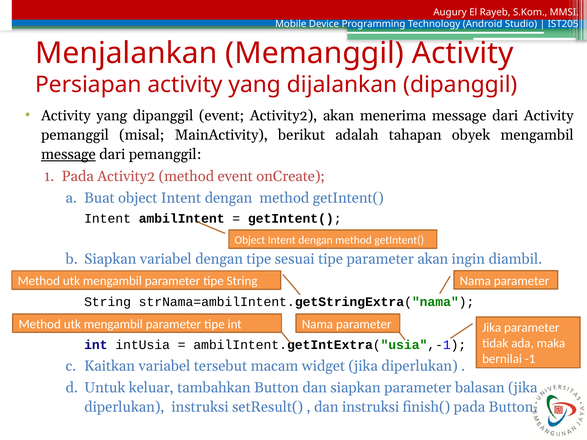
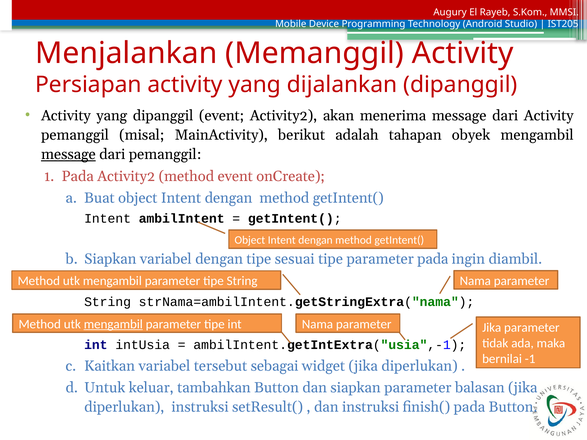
parameter akan: akan -> pada
mengambil at (113, 324) underline: none -> present
macam: macam -> sebagai
